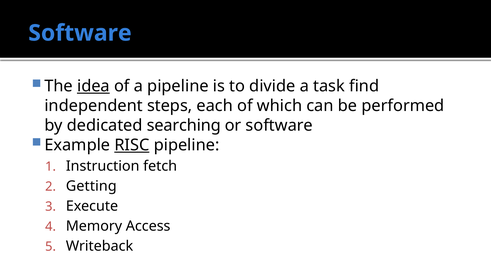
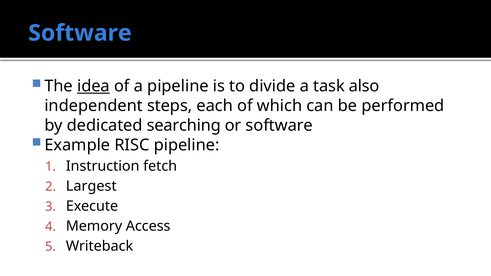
find: find -> also
RISC underline: present -> none
Getting: Getting -> Largest
